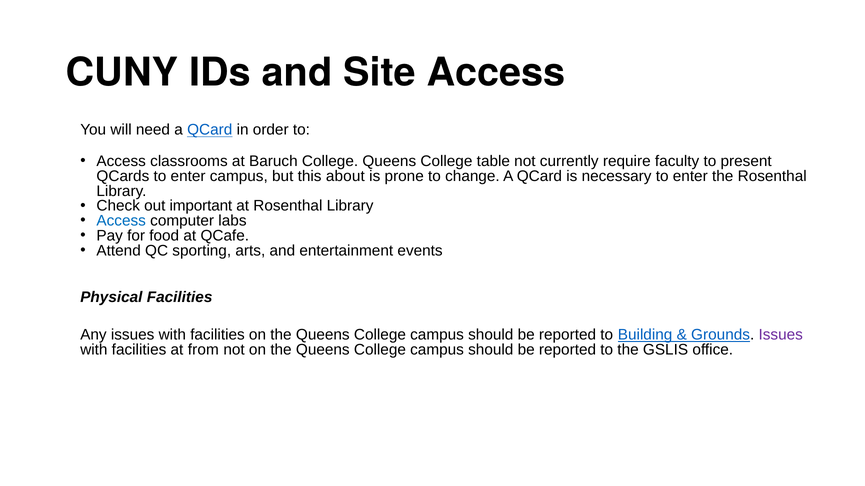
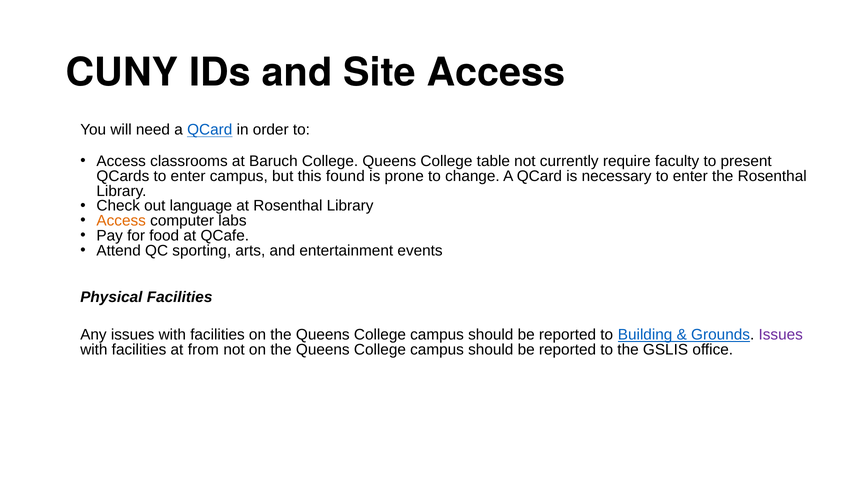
about: about -> found
important: important -> language
Access at (121, 221) colour: blue -> orange
